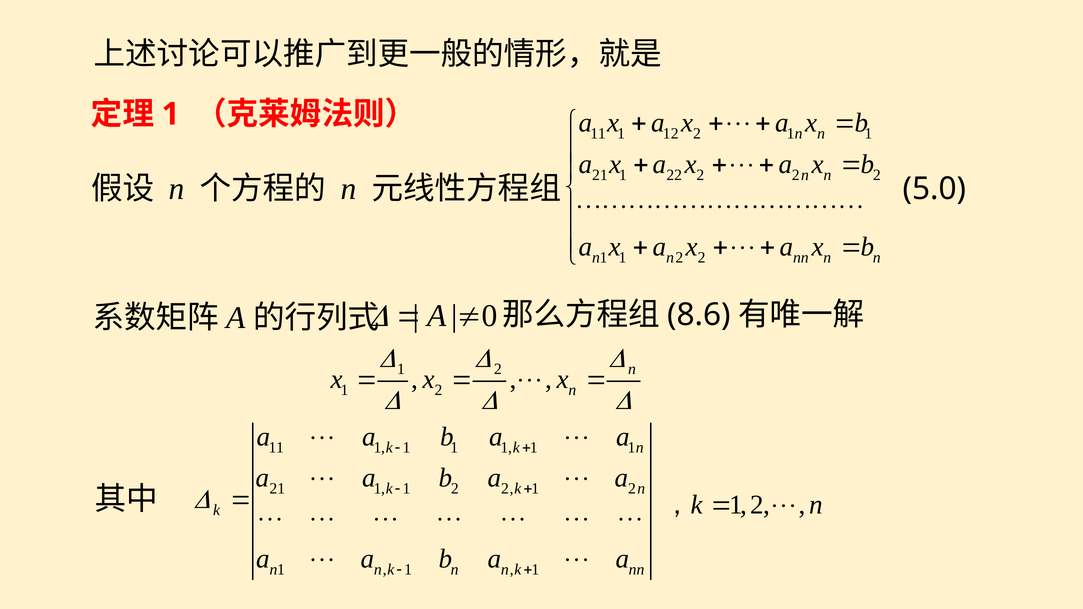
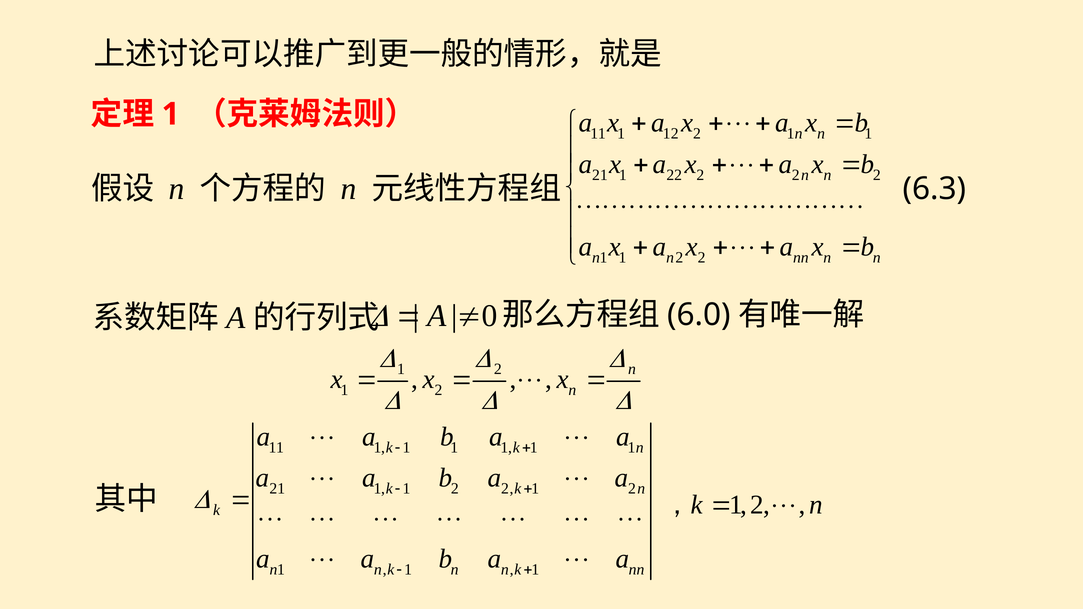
5.0: 5.0 -> 6.3
8.6: 8.6 -> 6.0
